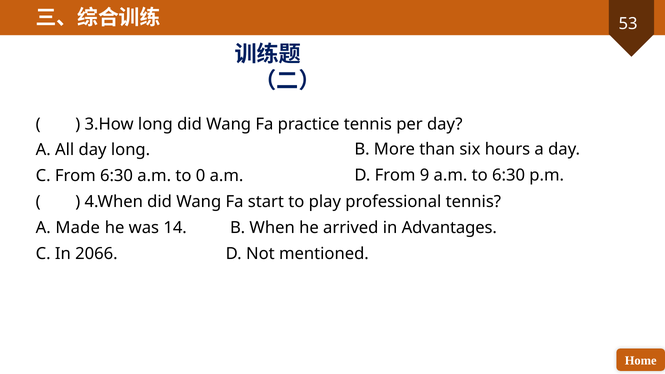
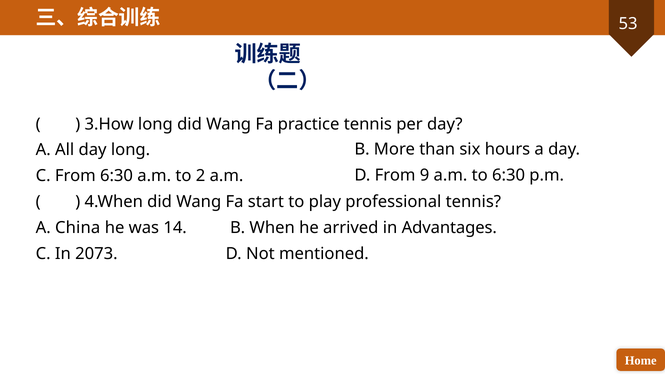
0: 0 -> 2
Made: Made -> China
2066: 2066 -> 2073
